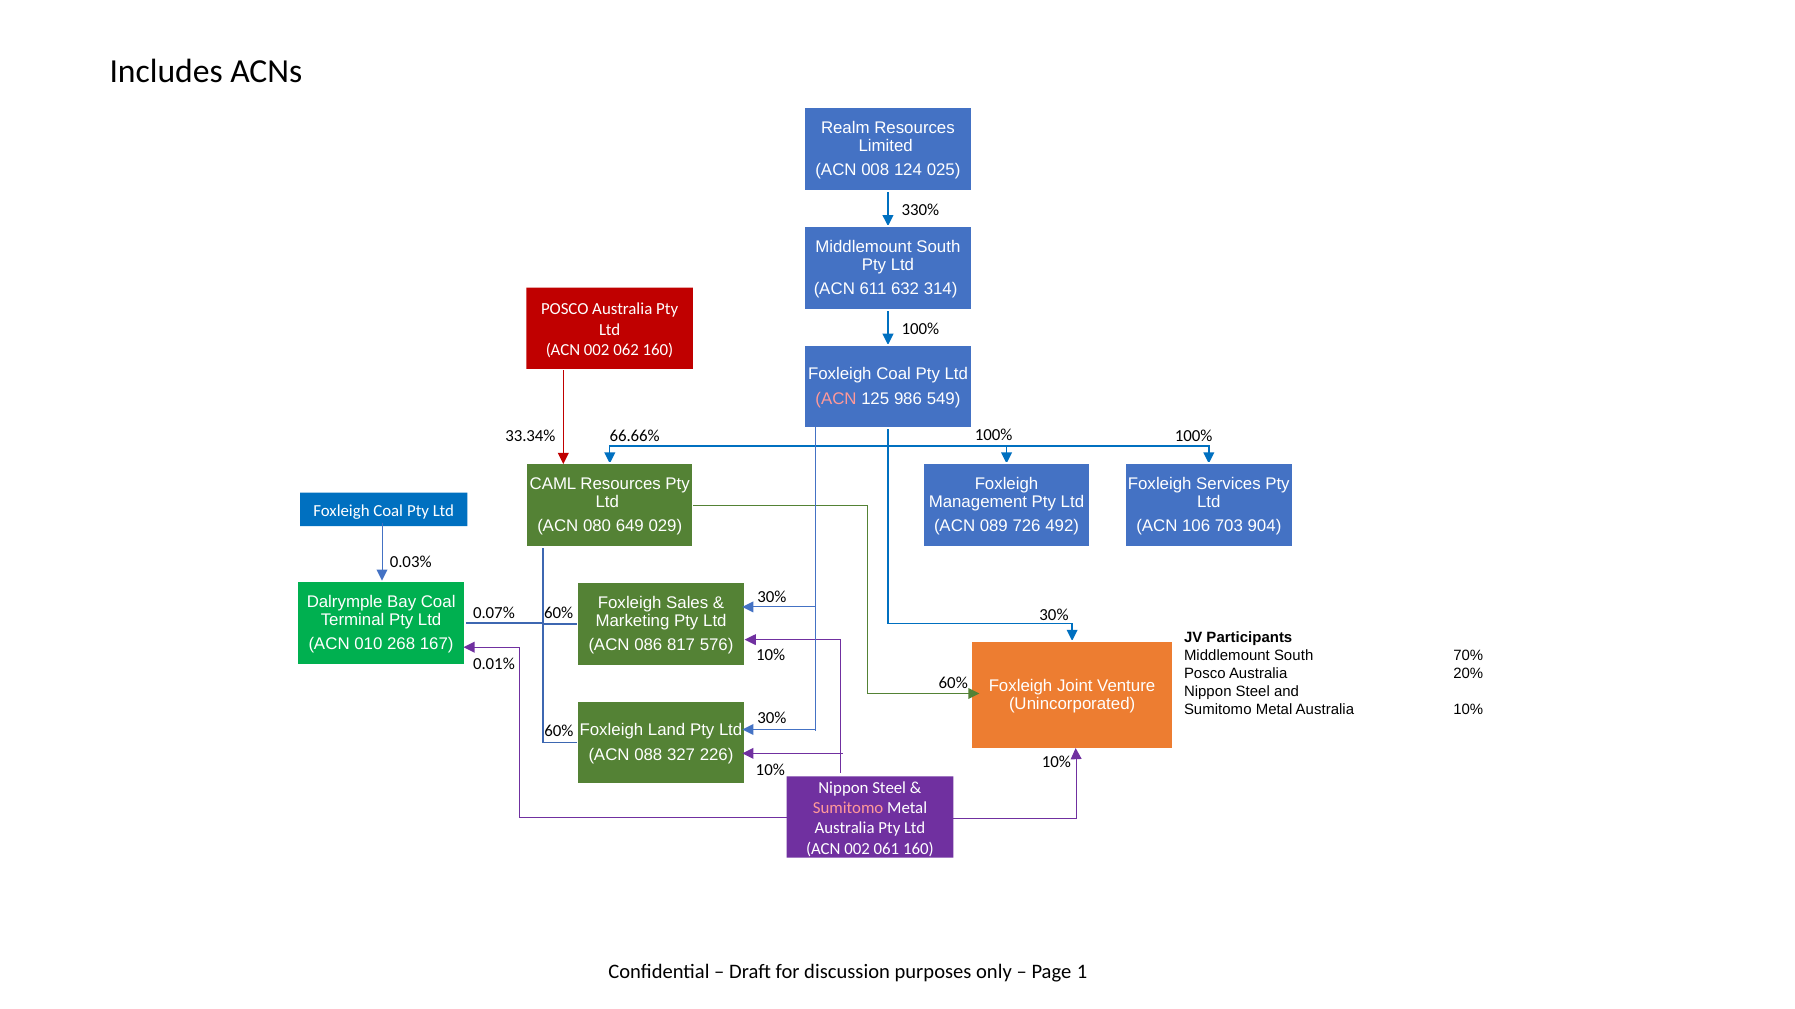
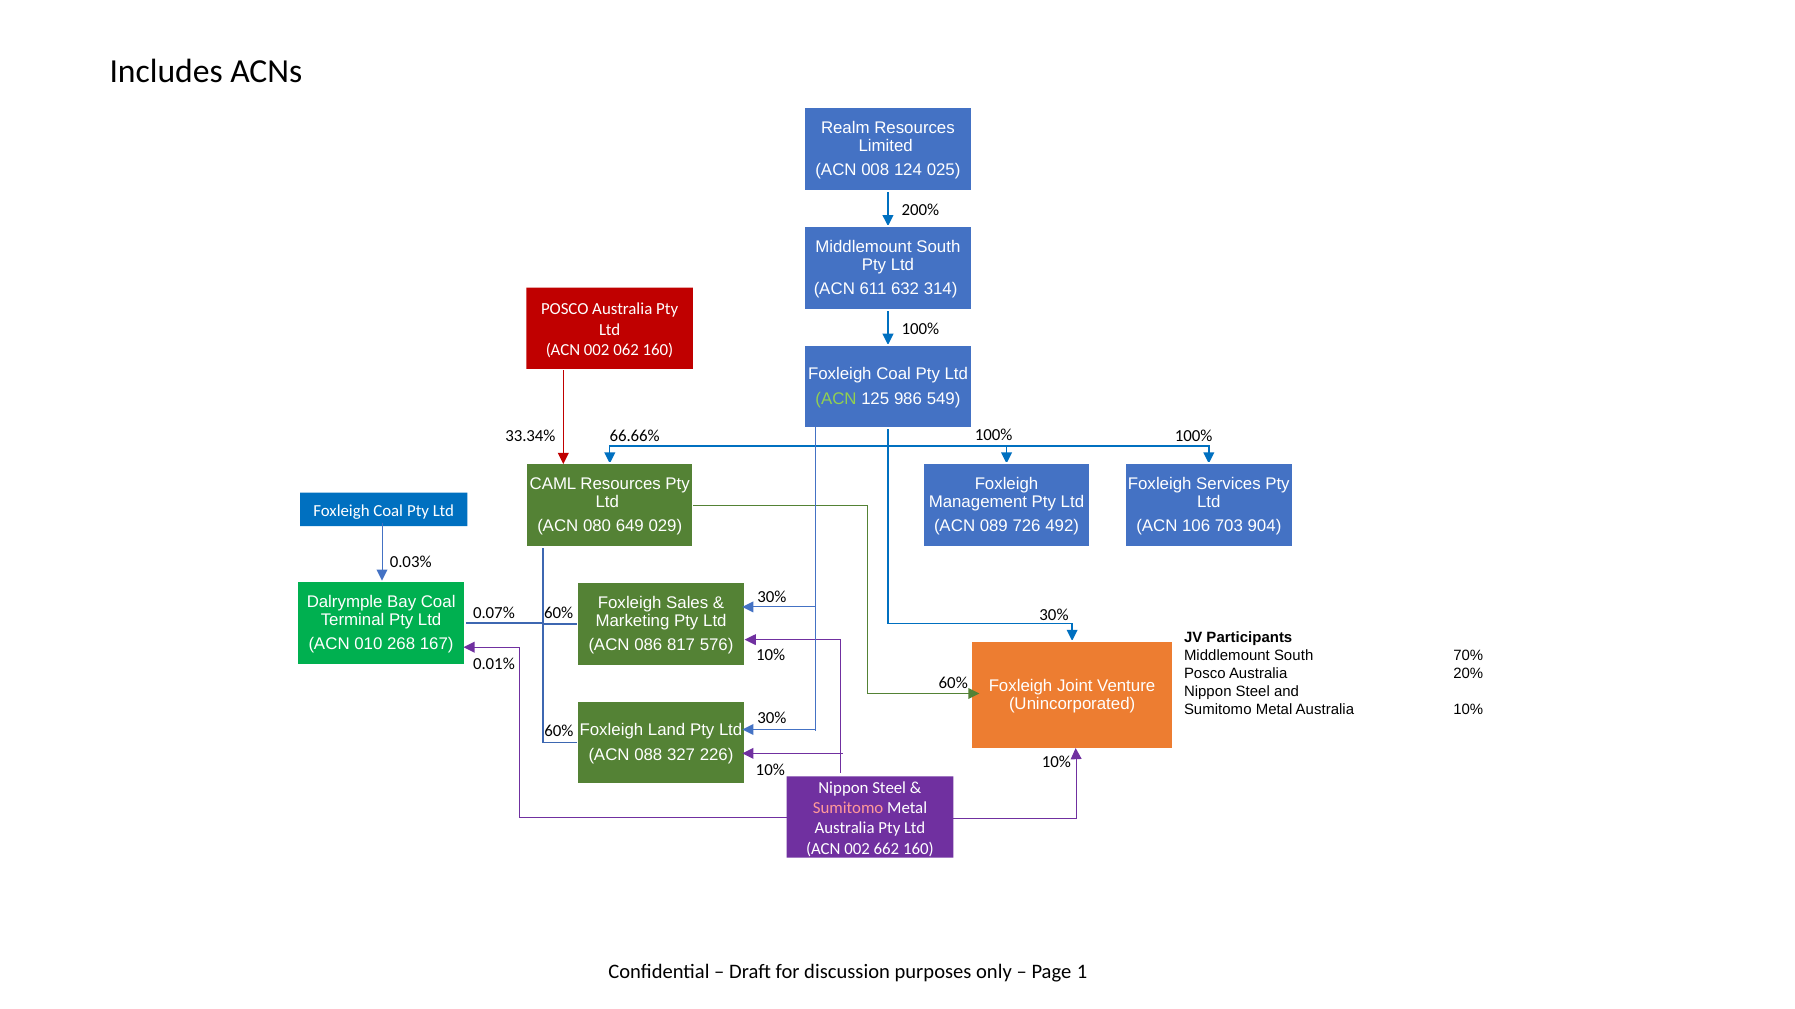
330%: 330% -> 200%
ACN at (836, 399) colour: pink -> light green
061: 061 -> 662
